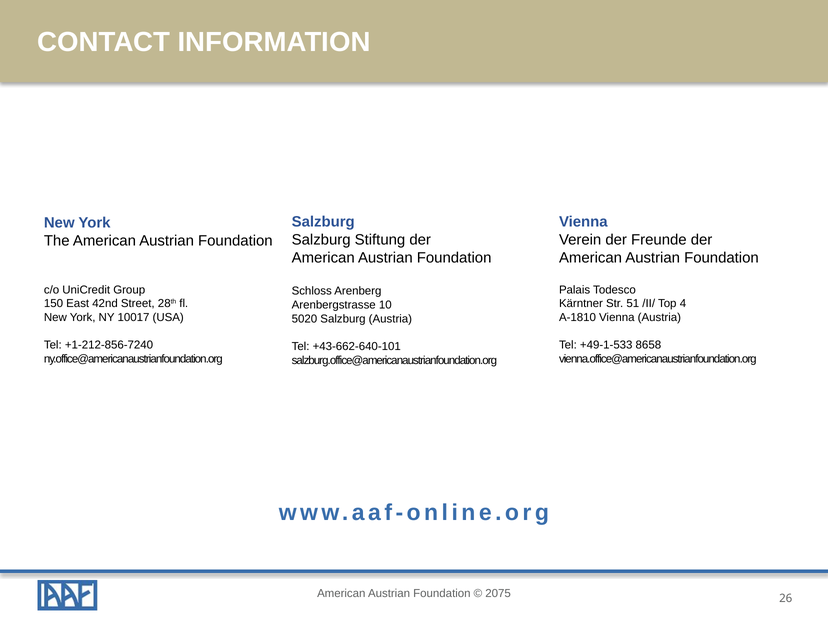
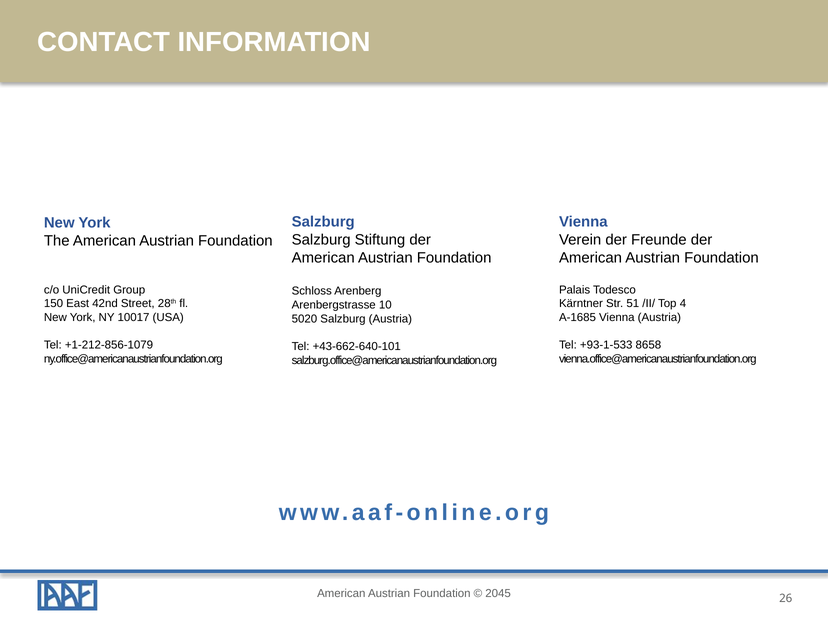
A-1810: A-1810 -> A-1685
+1-212-856-7240: +1-212-856-7240 -> +1-212-856-1079
+49-1-533: +49-1-533 -> +93-1-533
2075: 2075 -> 2045
